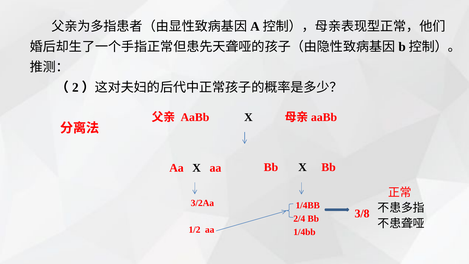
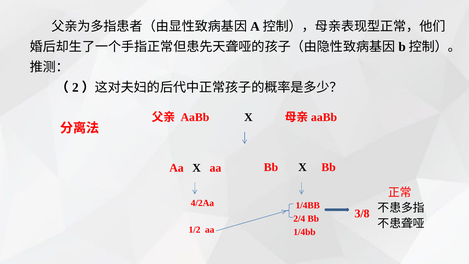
3/2Aa: 3/2Aa -> 4/2Aa
